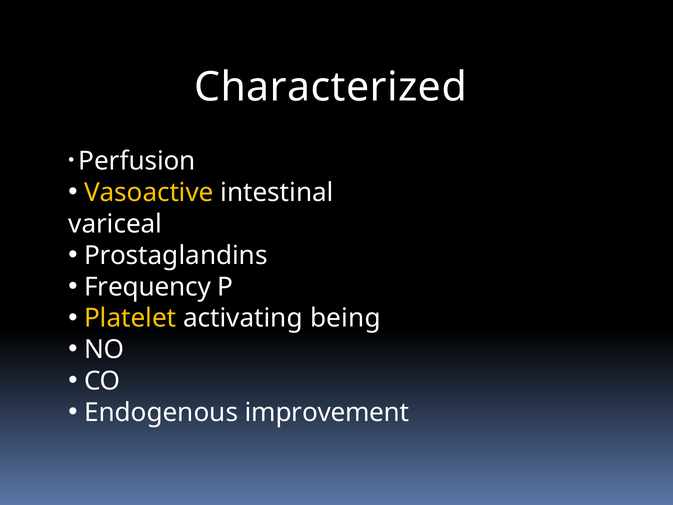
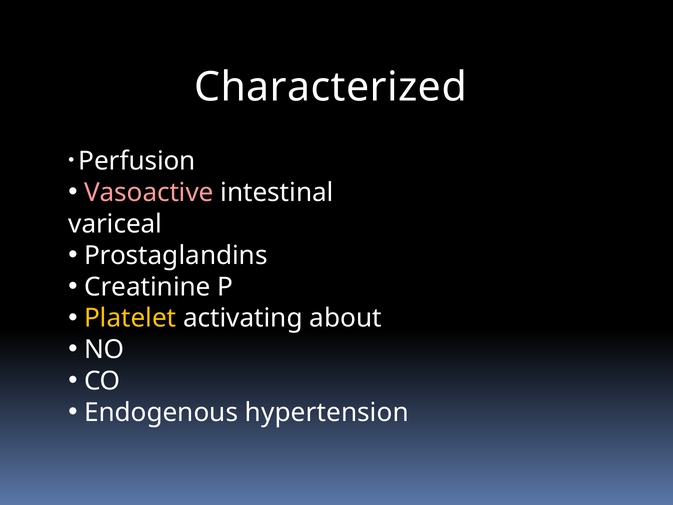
Vasoactive colour: yellow -> pink
Frequency: Frequency -> Creatinine
being: being -> about
improvement: improvement -> hypertension
